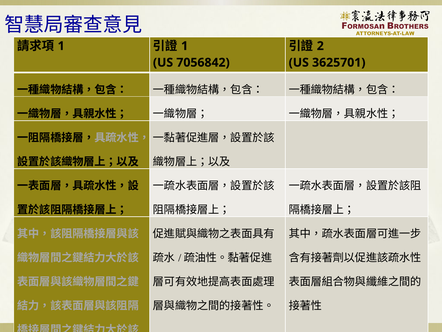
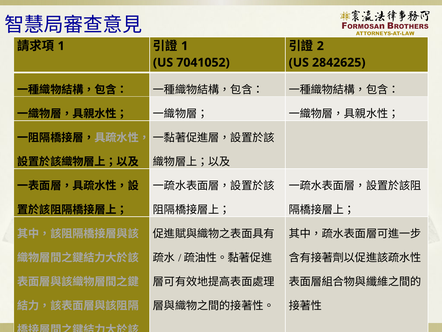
7056842: 7056842 -> 7041052
3625701: 3625701 -> 2842625
